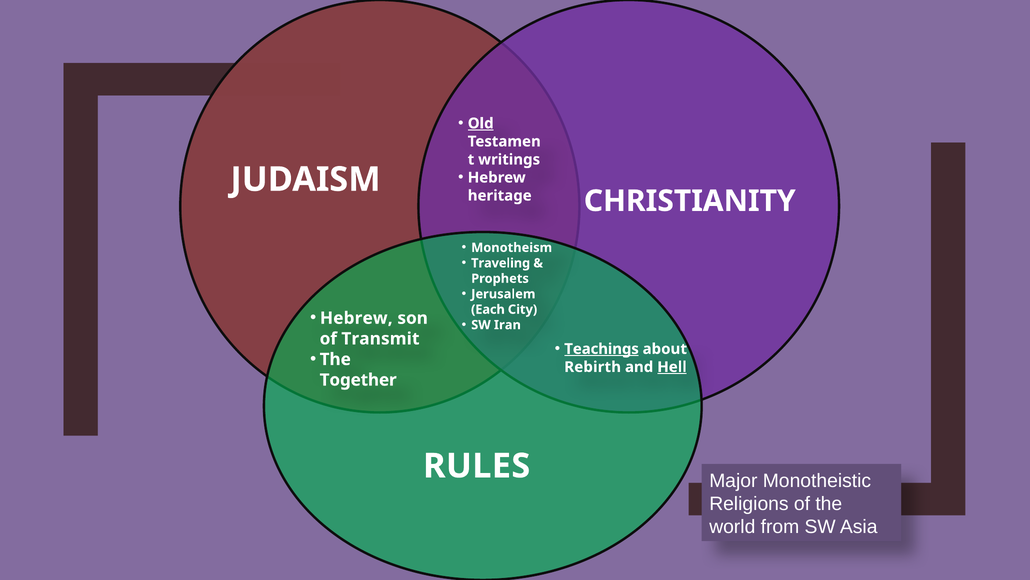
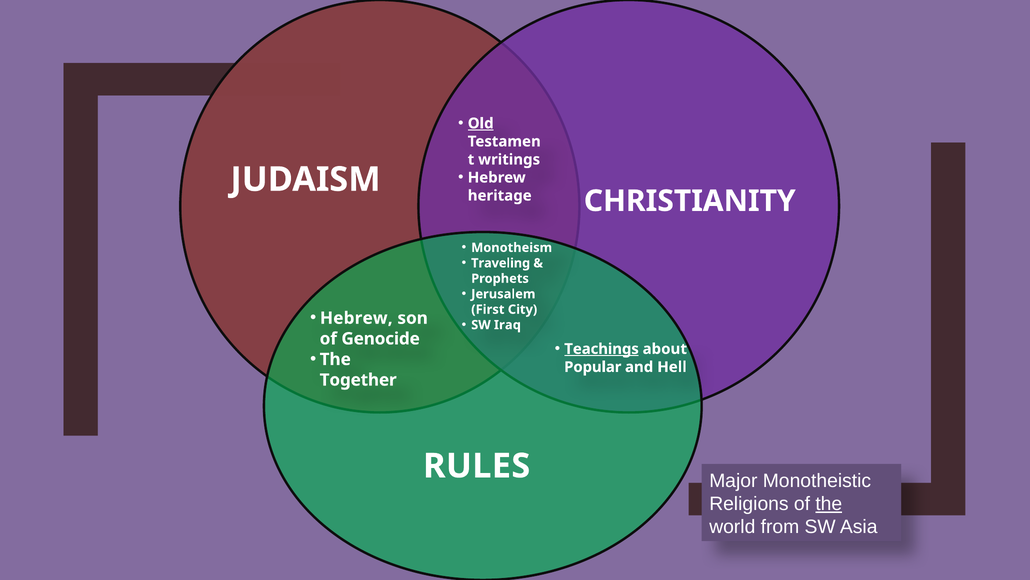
Each: Each -> First
Iran: Iran -> Iraq
Transmit: Transmit -> Genocide
Rebirth: Rebirth -> Popular
Hell underline: present -> none
the at (829, 503) underline: none -> present
